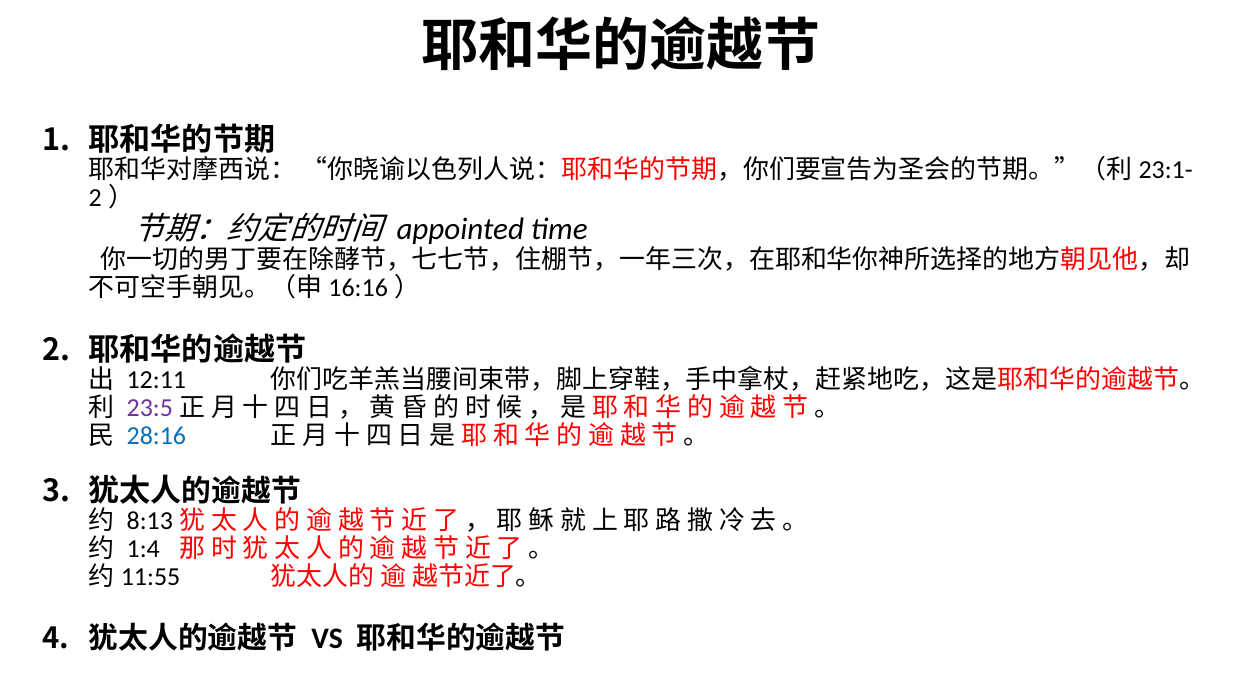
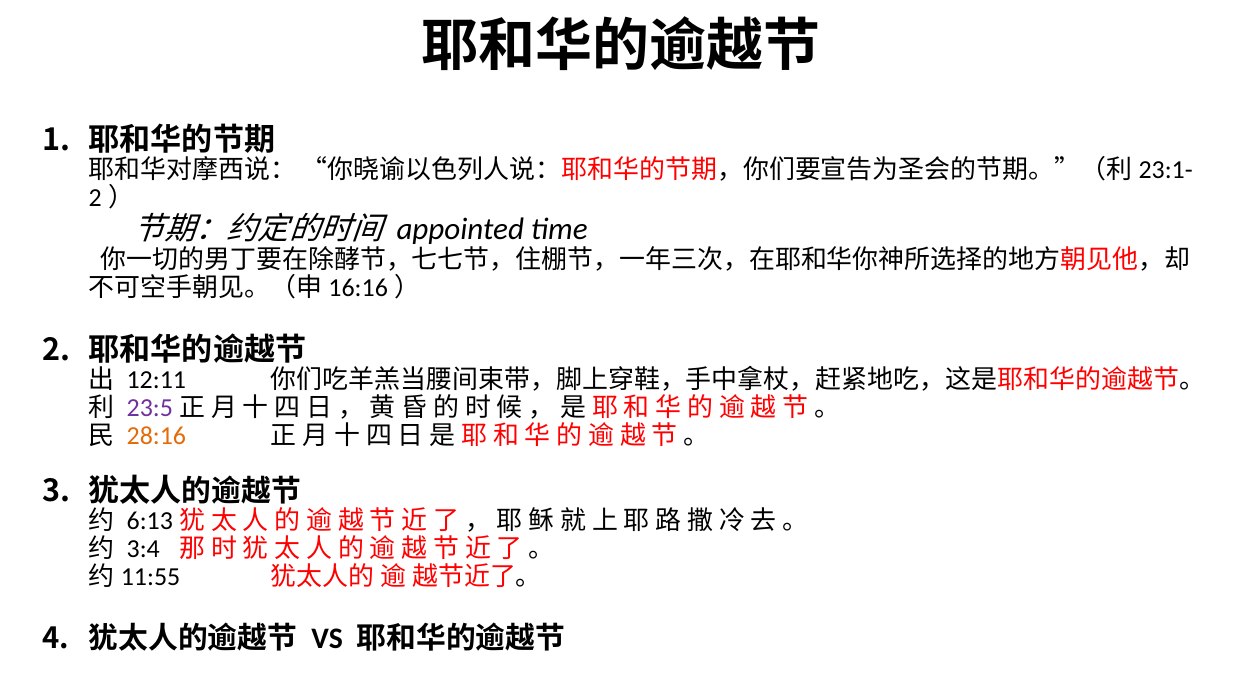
28:16 colour: blue -> orange
8:13: 8:13 -> 6:13
1:4: 1:4 -> 3:4
